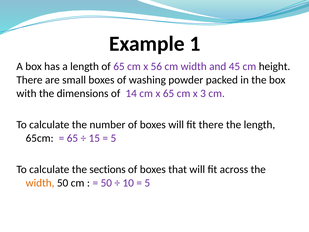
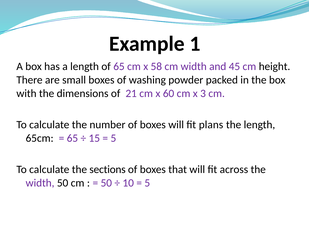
56: 56 -> 58
14: 14 -> 21
x 65: 65 -> 60
fit there: there -> plans
width at (40, 183) colour: orange -> purple
